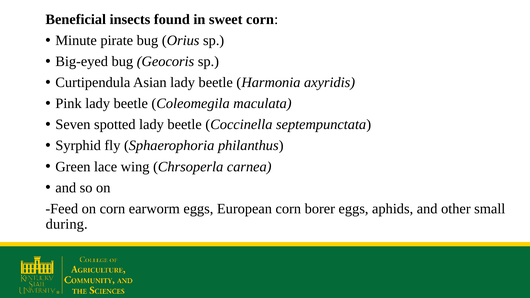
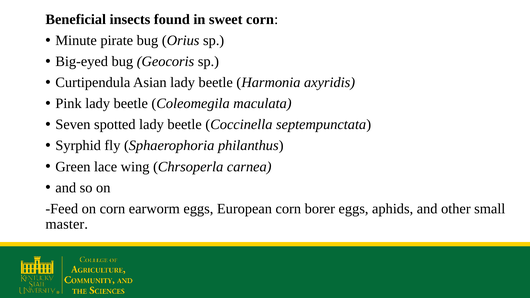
during: during -> master
